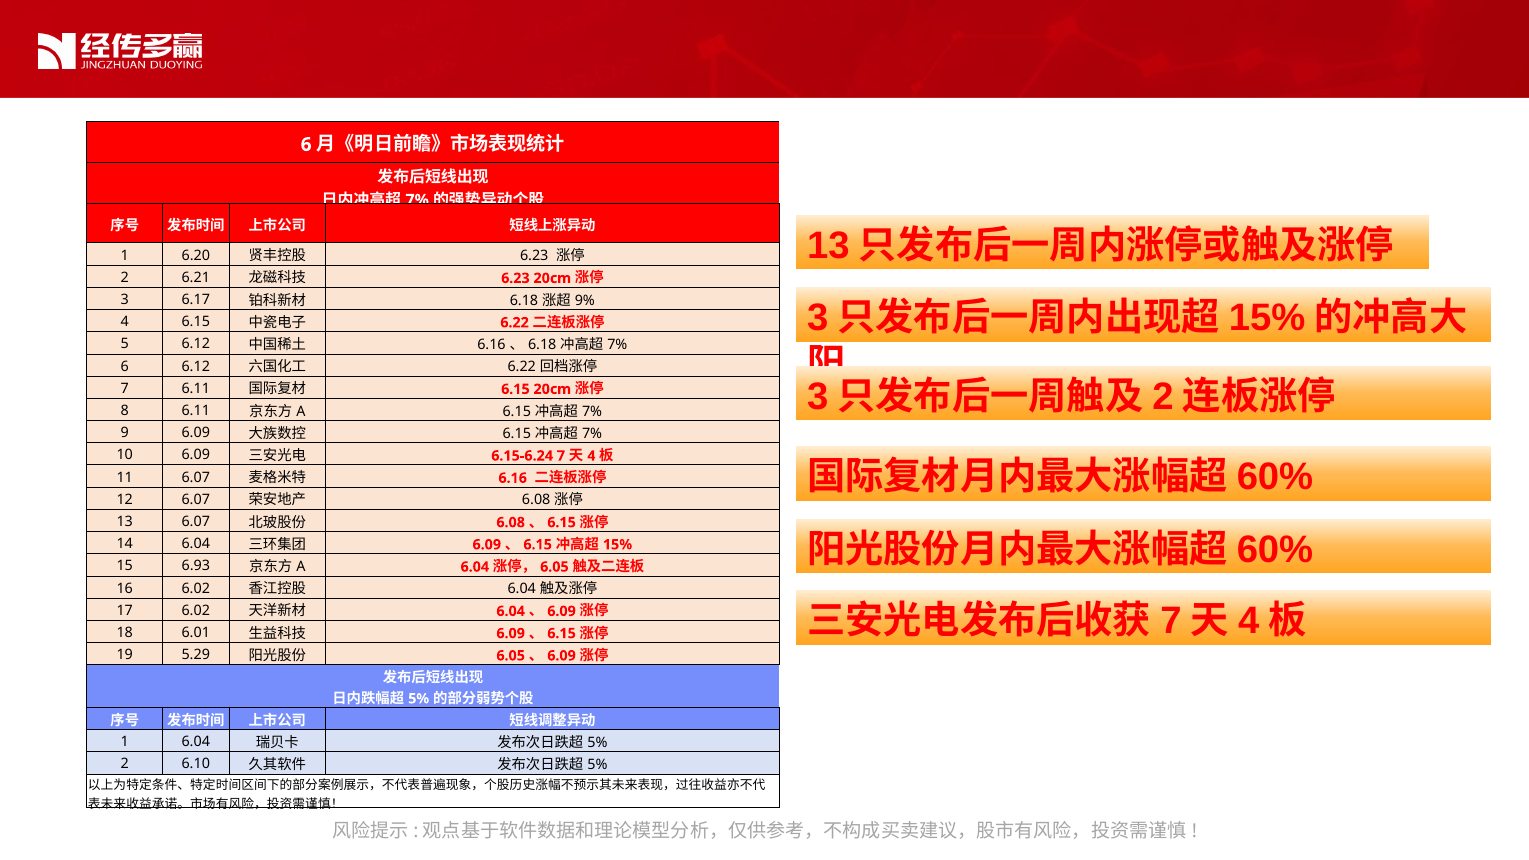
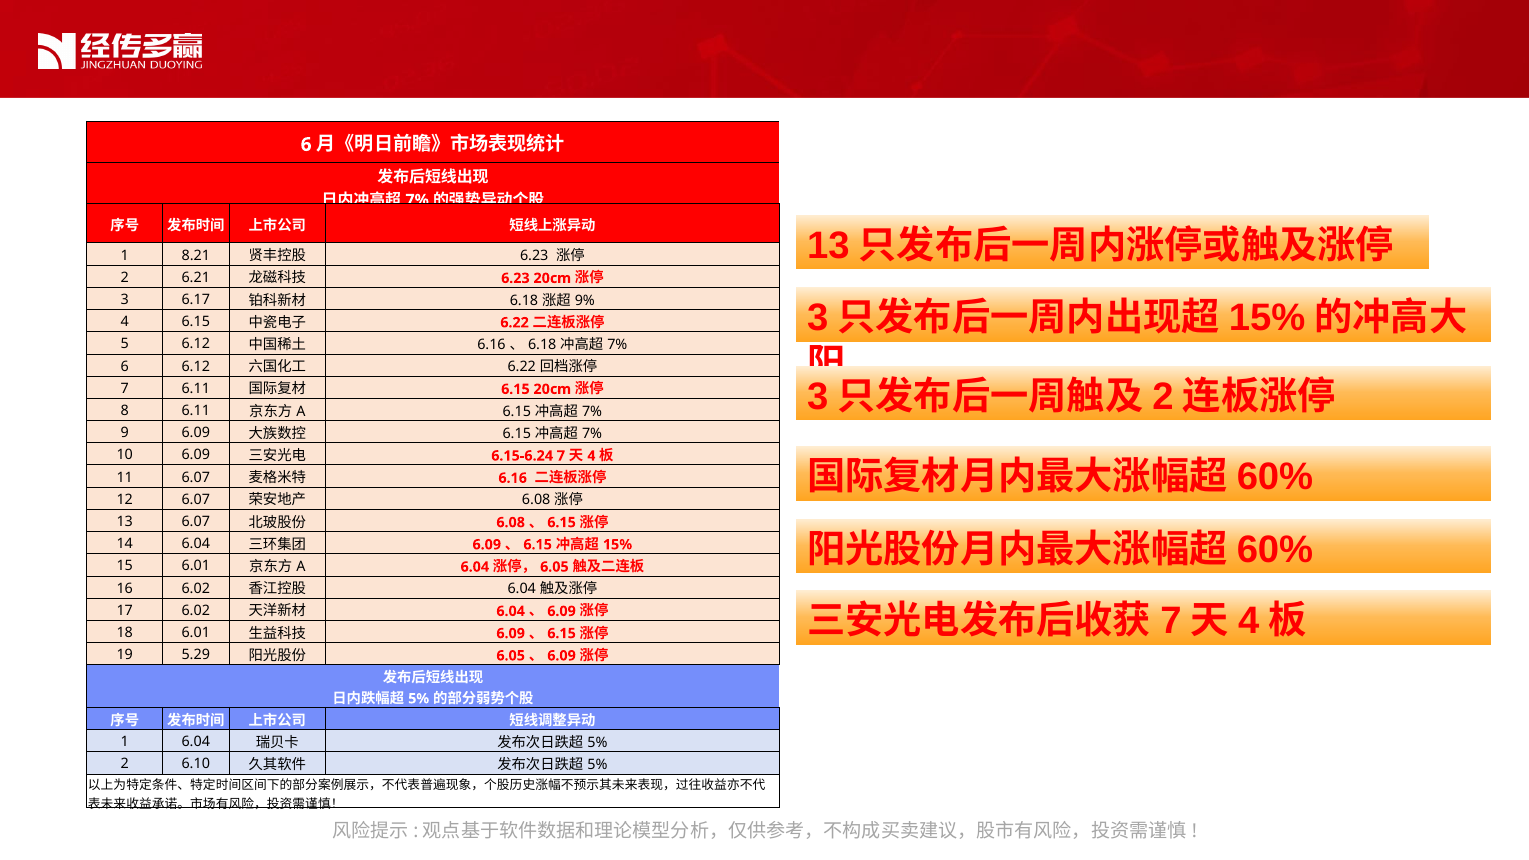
6.20: 6.20 -> 8.21
15 6.93: 6.93 -> 6.01
